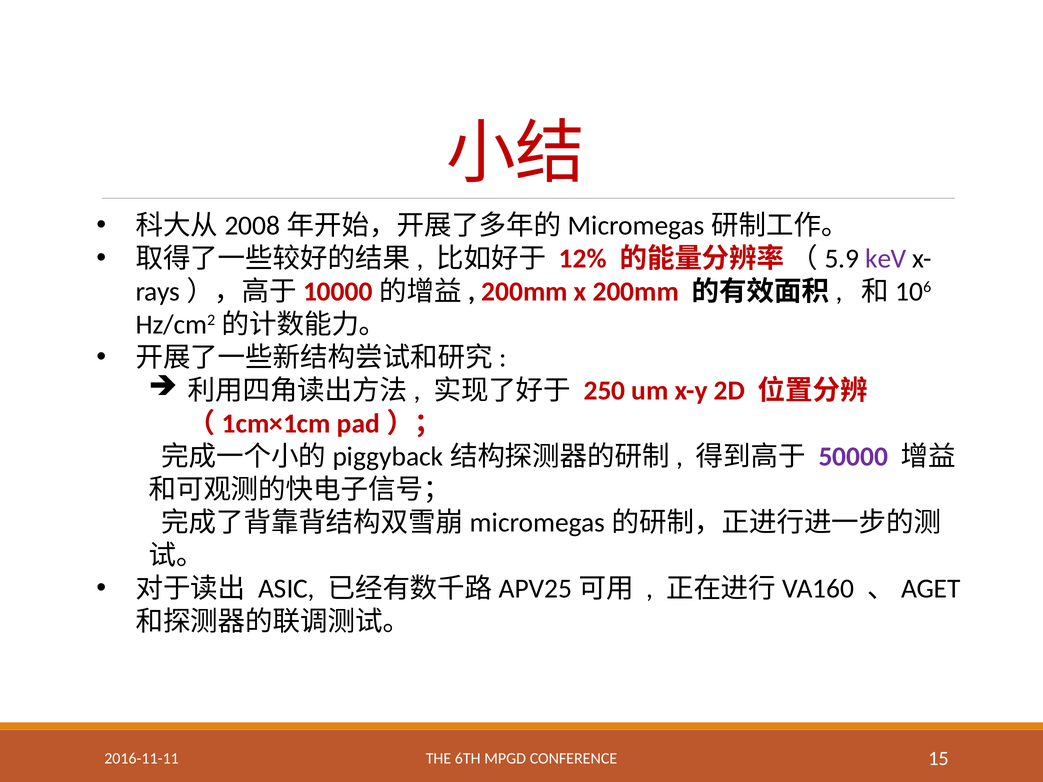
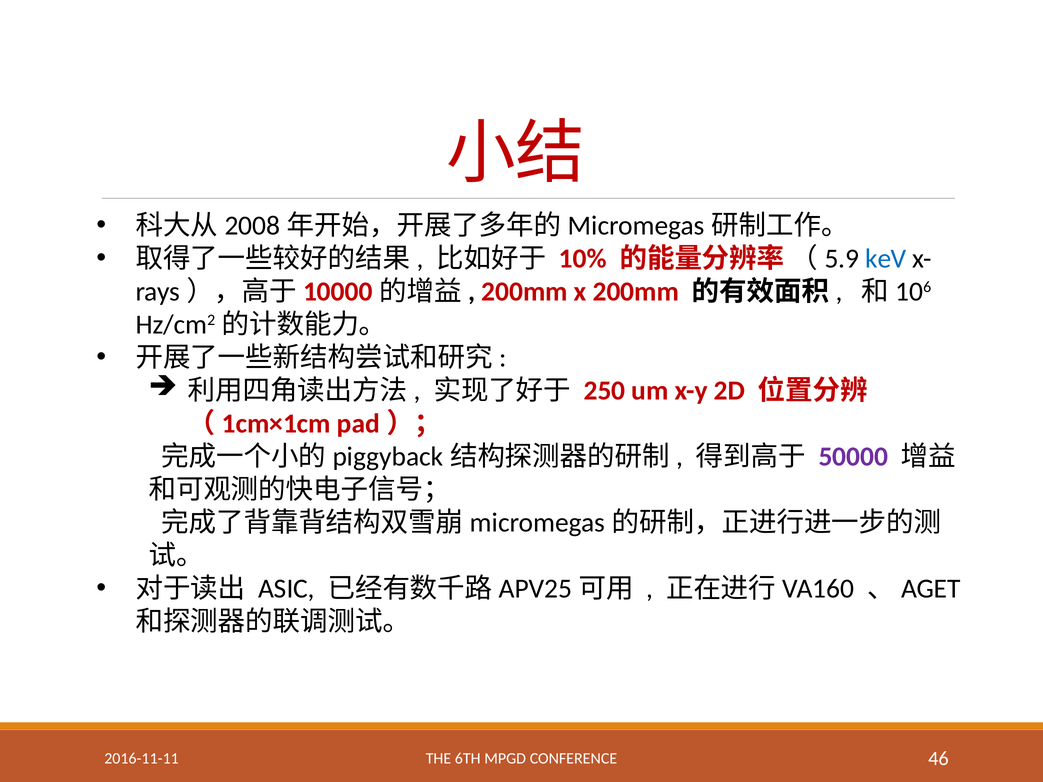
12%: 12% -> 10%
keV colour: purple -> blue
15: 15 -> 46
